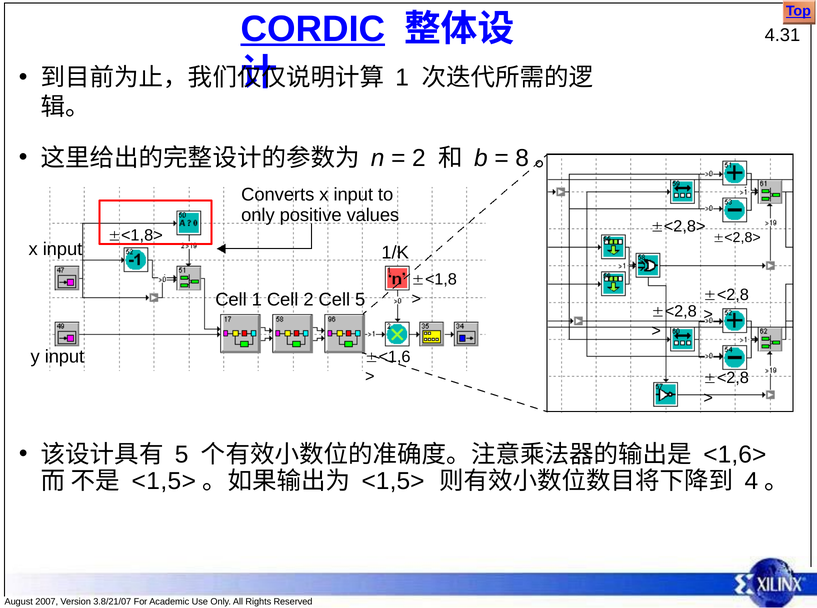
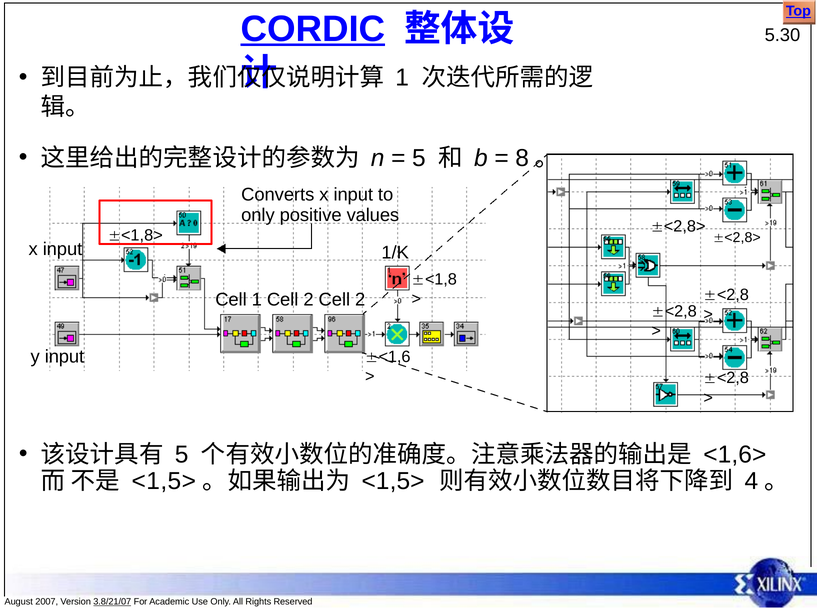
4.31: 4.31 -> 5.30
2 at (419, 158): 2 -> 5
2 Cell 5: 5 -> 2
3.8/21/07 underline: none -> present
